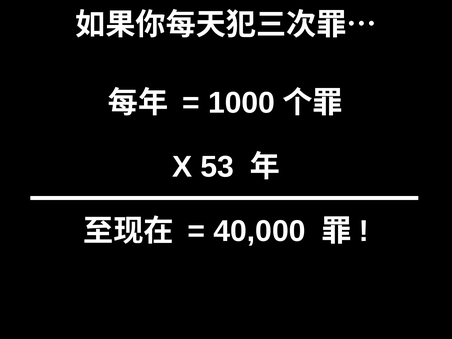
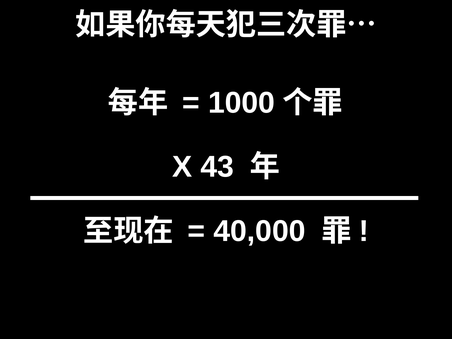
53: 53 -> 43
